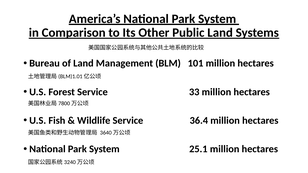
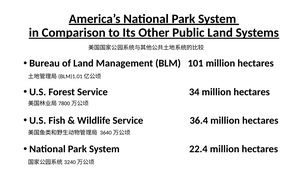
33: 33 -> 34
25.1: 25.1 -> 22.4
